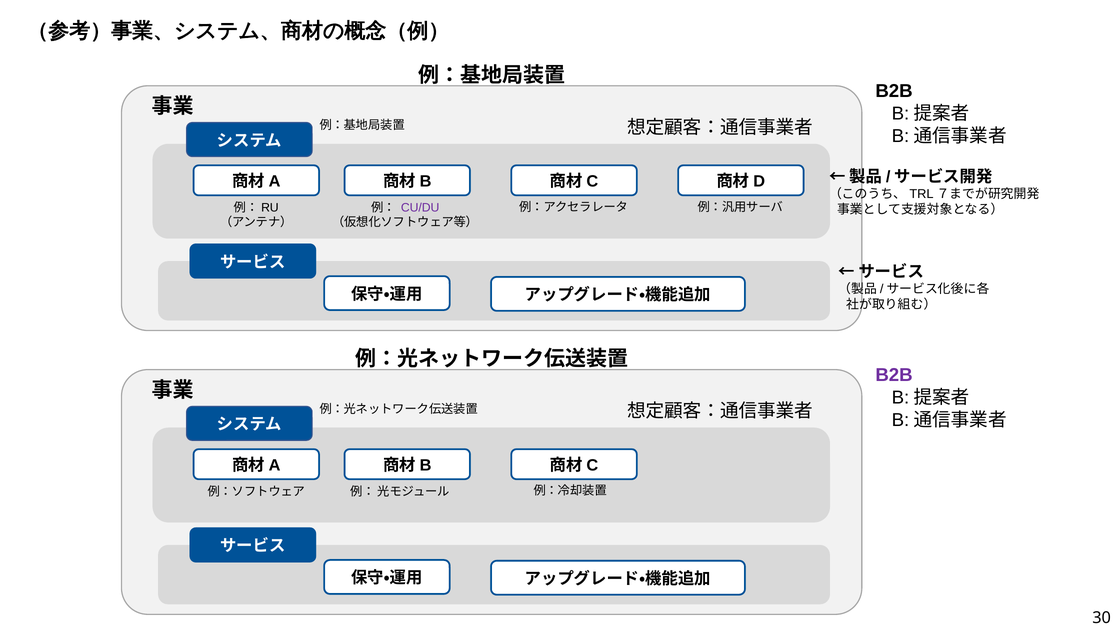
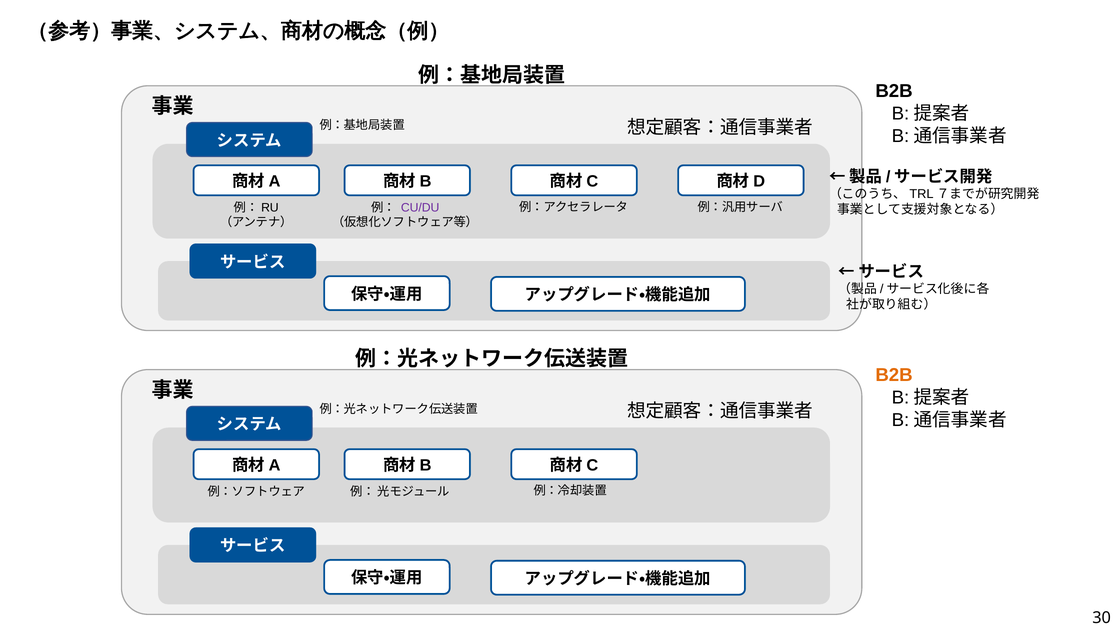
B2B at (894, 375) colour: purple -> orange
